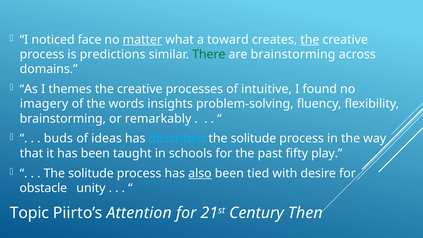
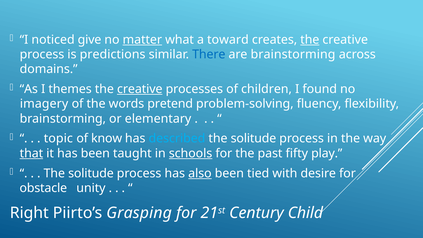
face: face -> give
There colour: green -> blue
creative at (140, 89) underline: none -> present
intuitive: intuitive -> children
insights: insights -> pretend
remarkably: remarkably -> elementary
buds: buds -> topic
ideas: ideas -> know
that underline: none -> present
schools underline: none -> present
Topic: Topic -> Right
Attention: Attention -> Grasping
Then: Then -> Child
